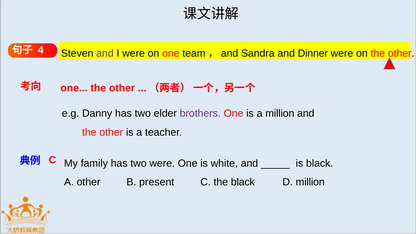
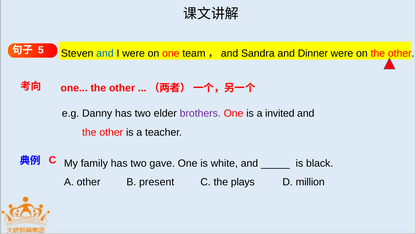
4: 4 -> 5
and at (105, 53) colour: purple -> blue
a million: million -> invited
two were: were -> gave
the black: black -> plays
